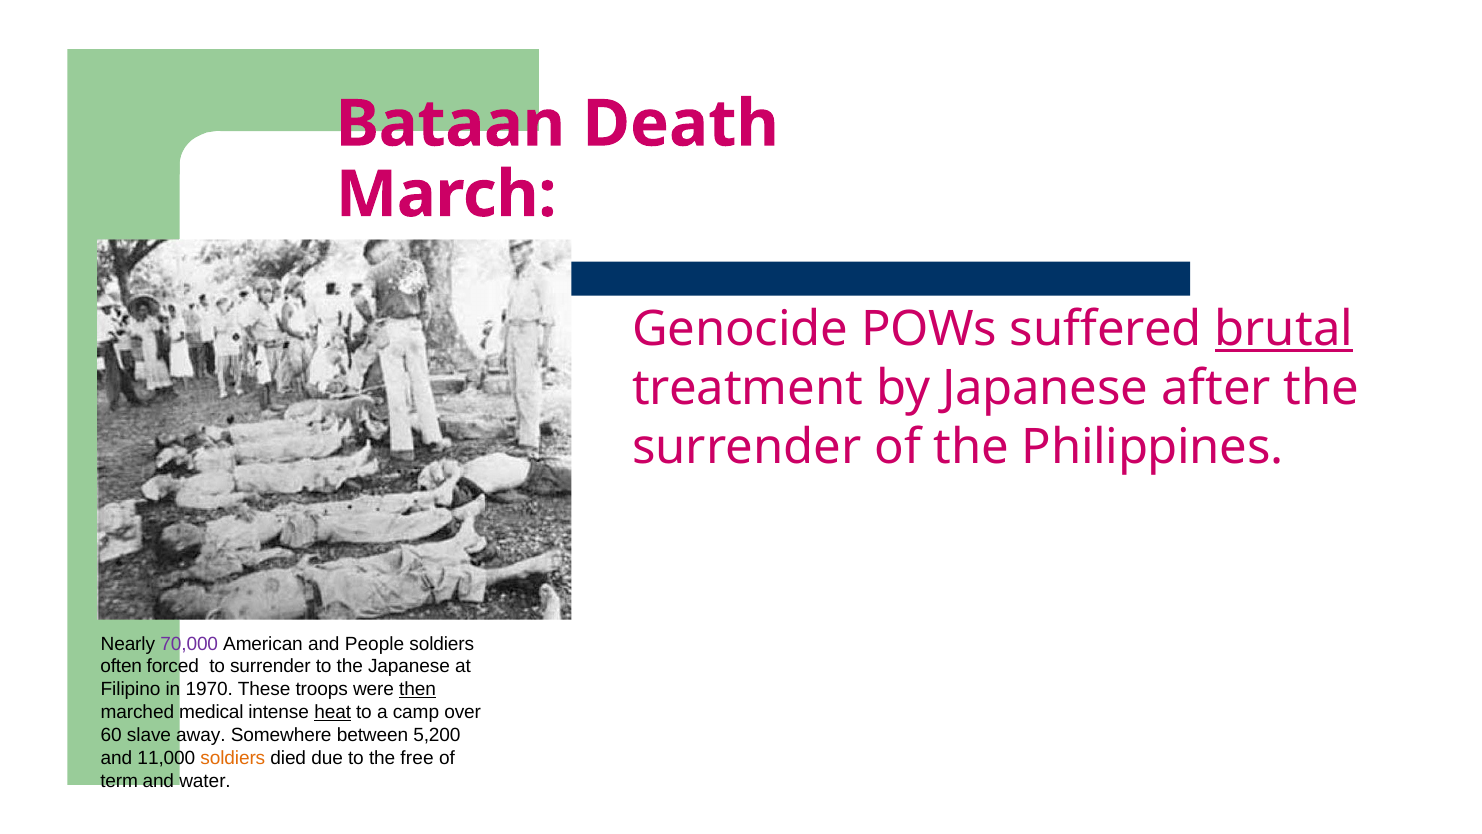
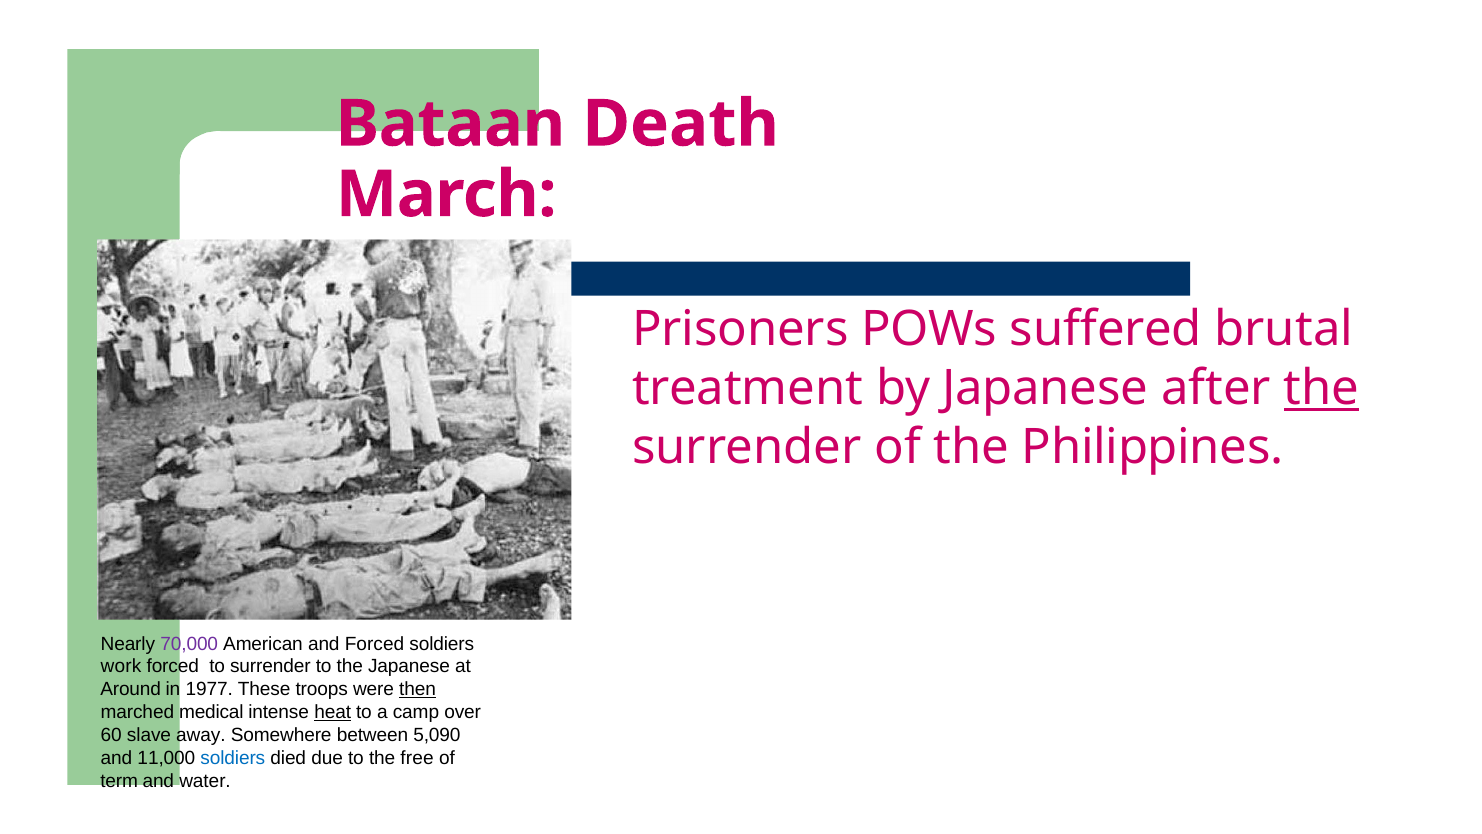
Genocide: Genocide -> Prisoners
brutal underline: present -> none
the at (1322, 388) underline: none -> present
and People: People -> Forced
often: often -> work
Filipino: Filipino -> Around
1970: 1970 -> 1977
5,200: 5,200 -> 5,090
soldiers at (233, 758) colour: orange -> blue
